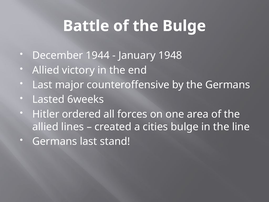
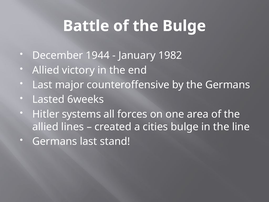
1948: 1948 -> 1982
ordered: ordered -> systems
